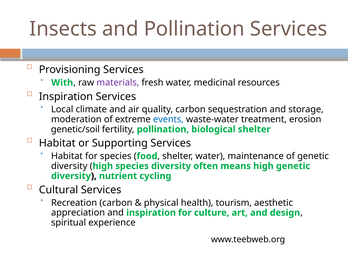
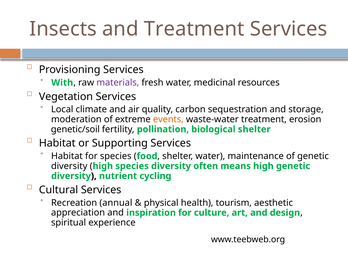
and Pollination: Pollination -> Treatment
Inspiration at (66, 97): Inspiration -> Vegetation
events colour: blue -> orange
Recreation carbon: carbon -> annual
